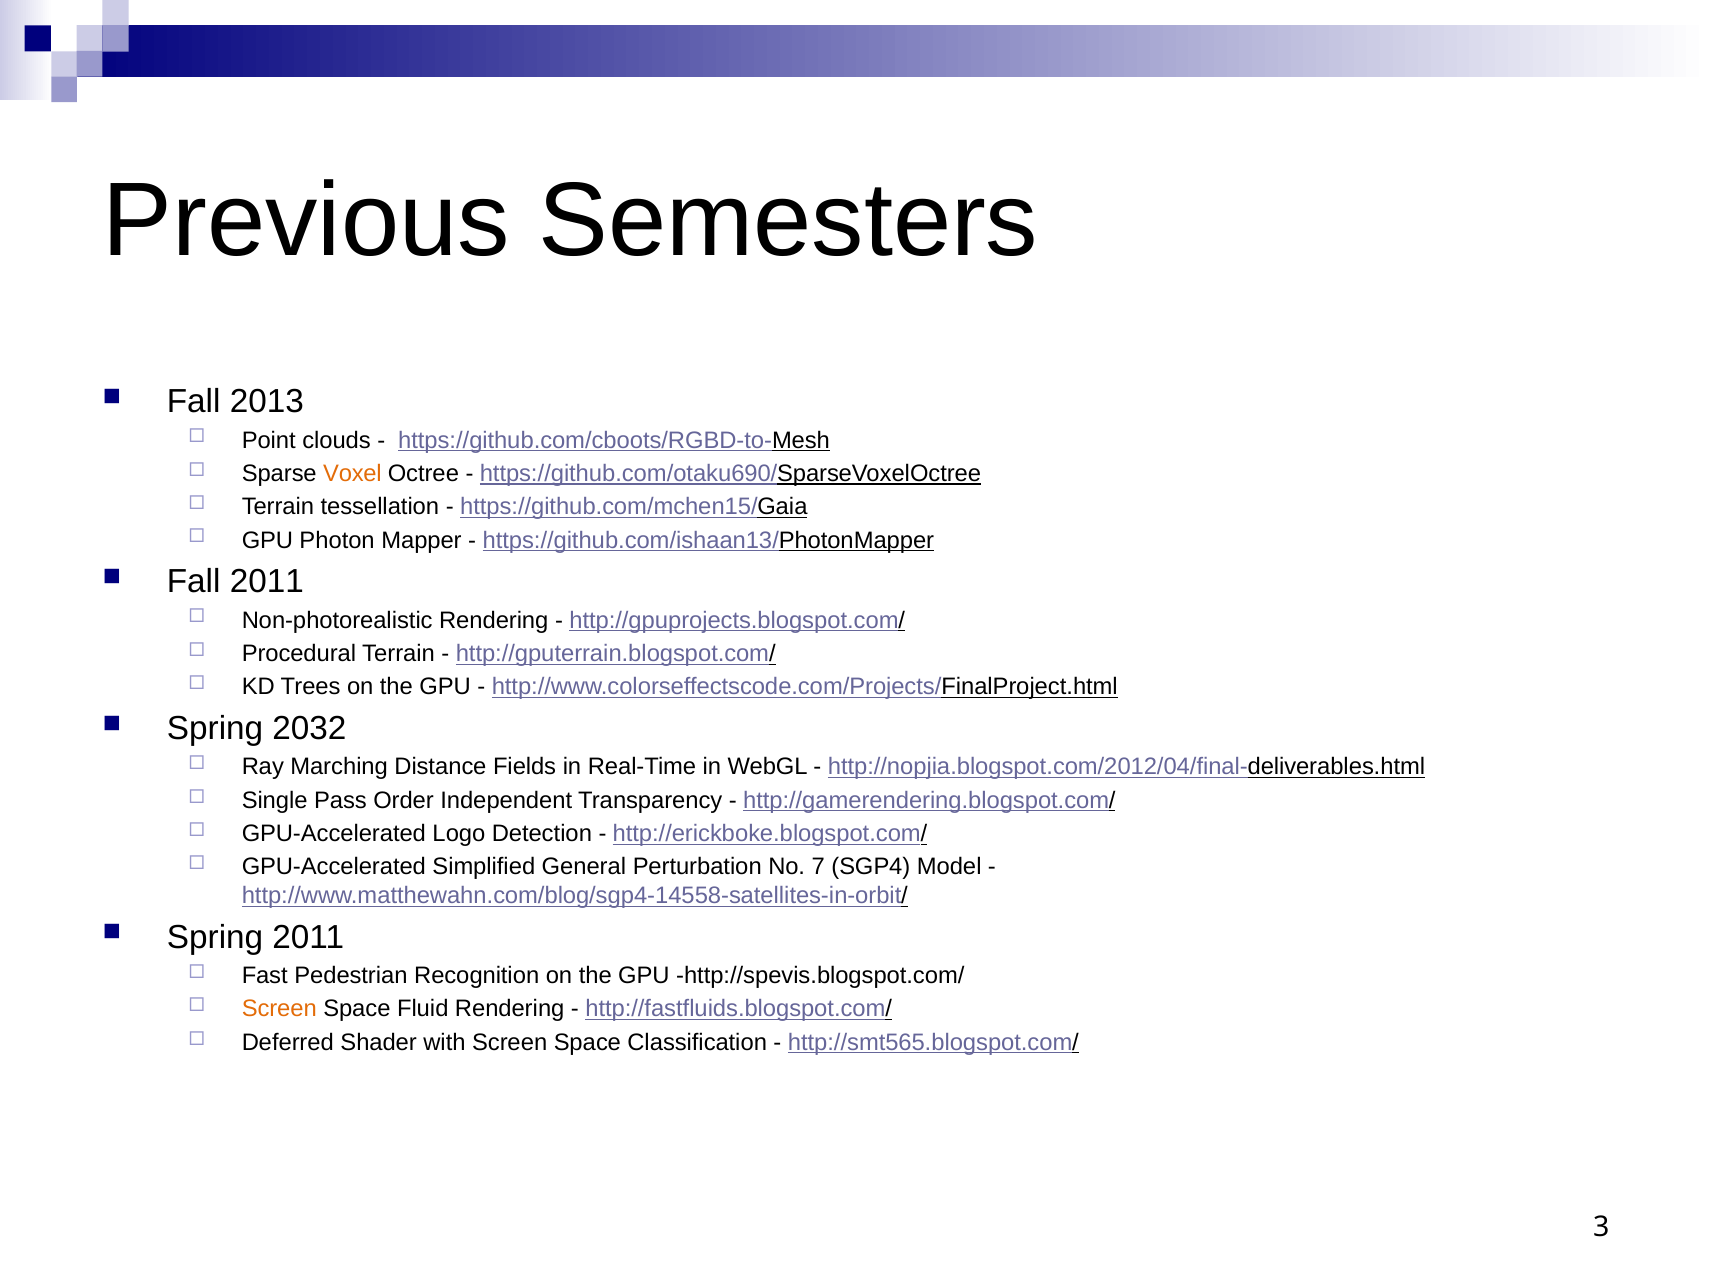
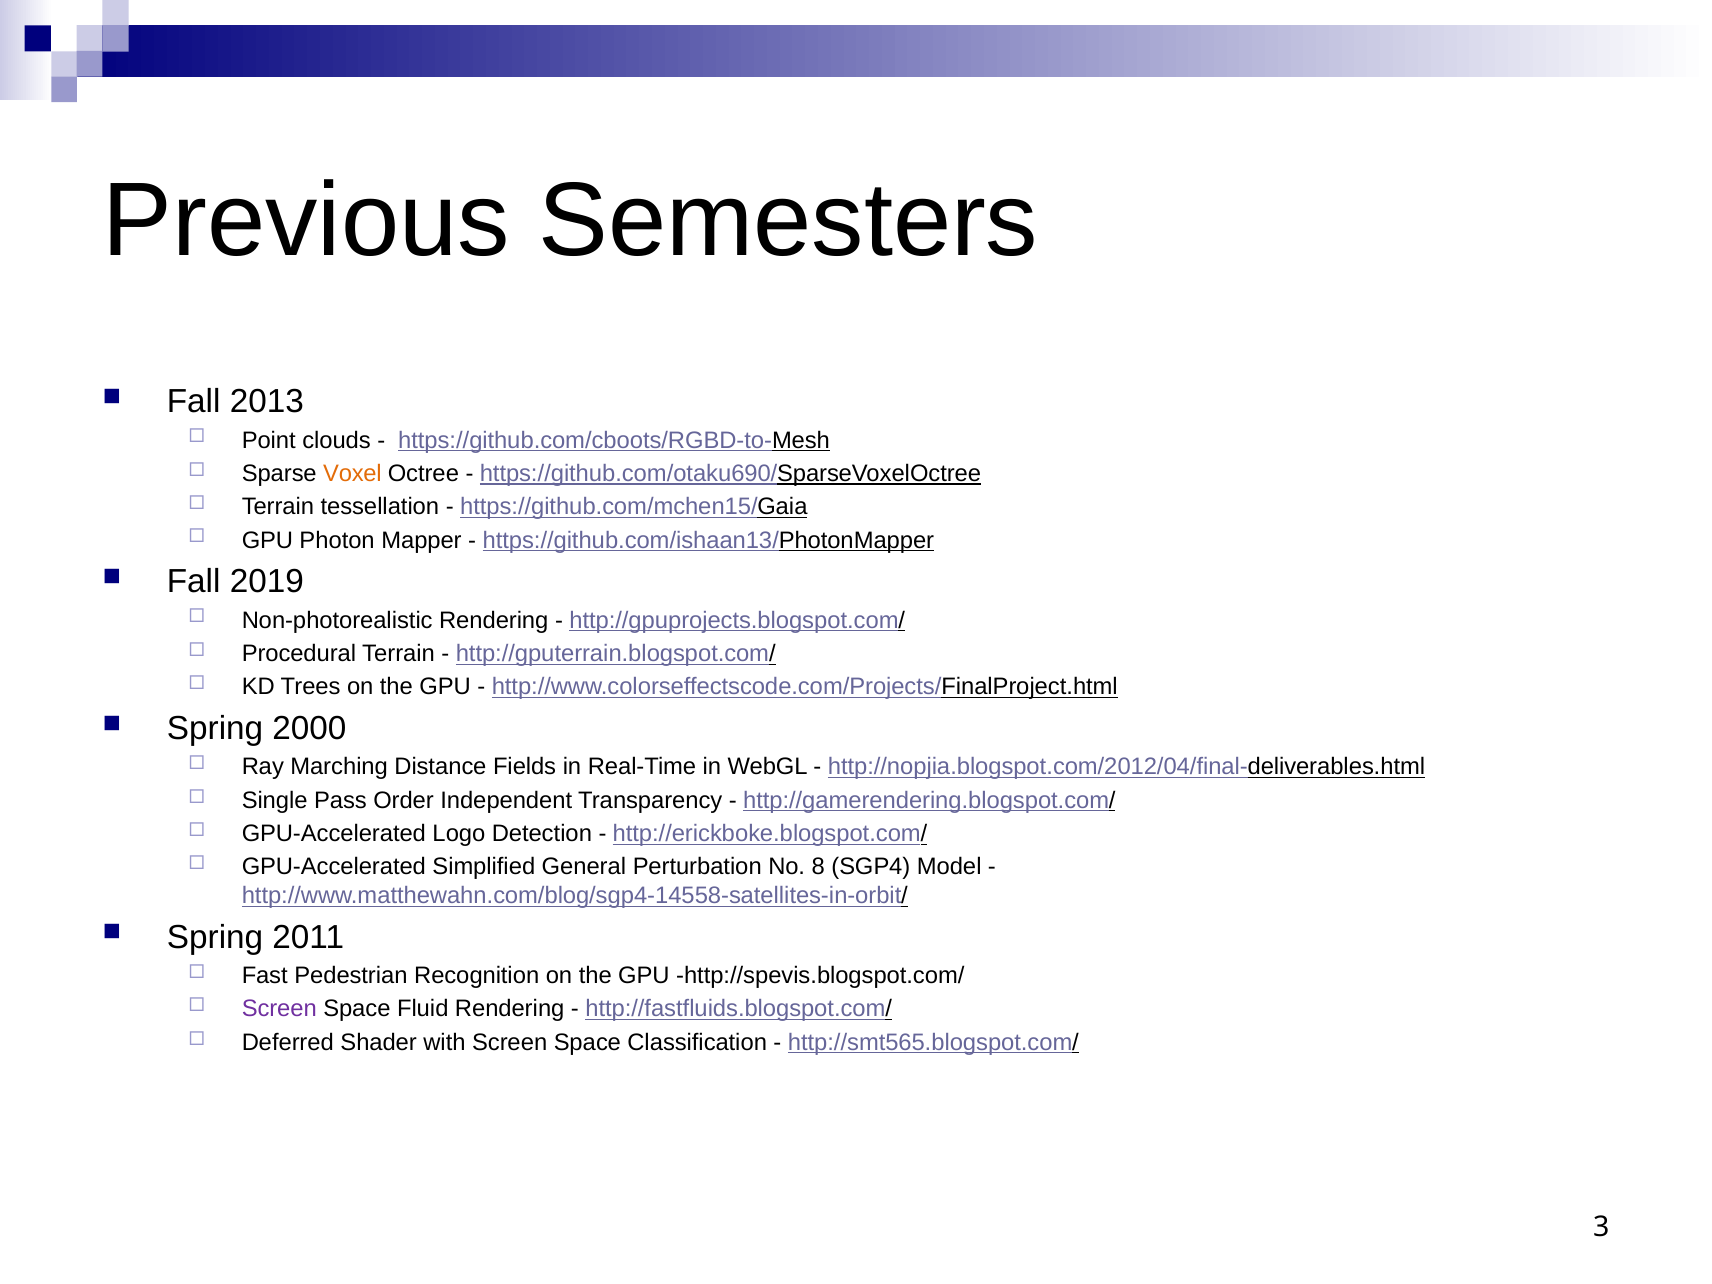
Fall 2011: 2011 -> 2019
2032: 2032 -> 2000
7: 7 -> 8
Screen at (279, 1009) colour: orange -> purple
